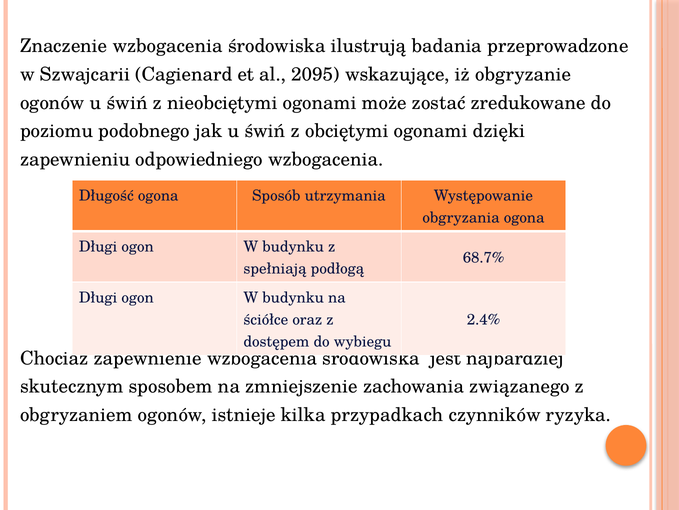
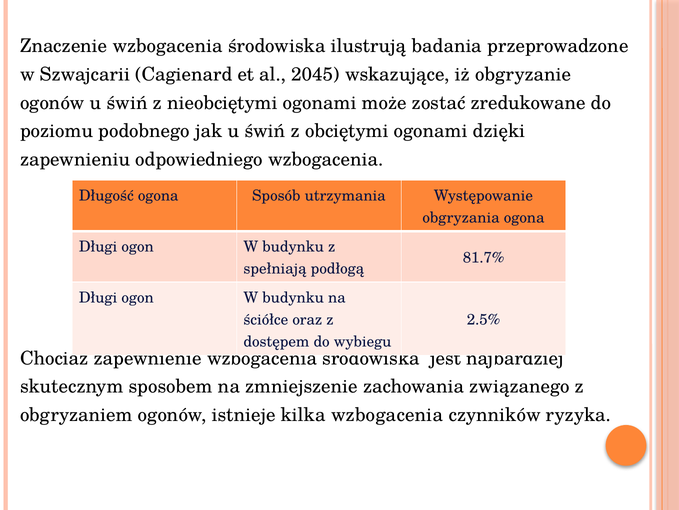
2095: 2095 -> 2045
68.7%: 68.7% -> 81.7%
2.4%: 2.4% -> 2.5%
kilka przypadkach: przypadkach -> wzbogacenia
